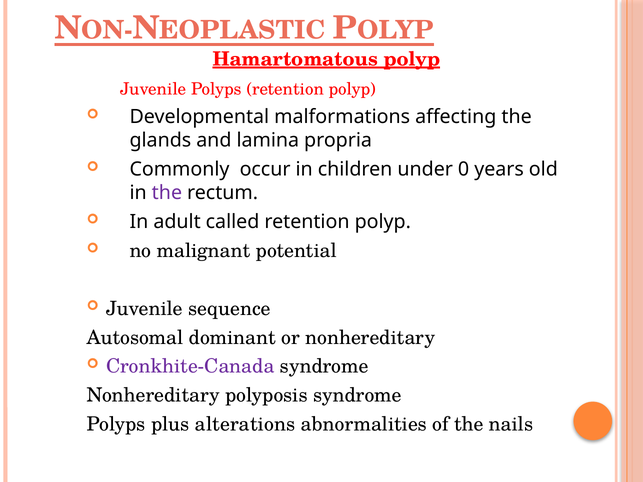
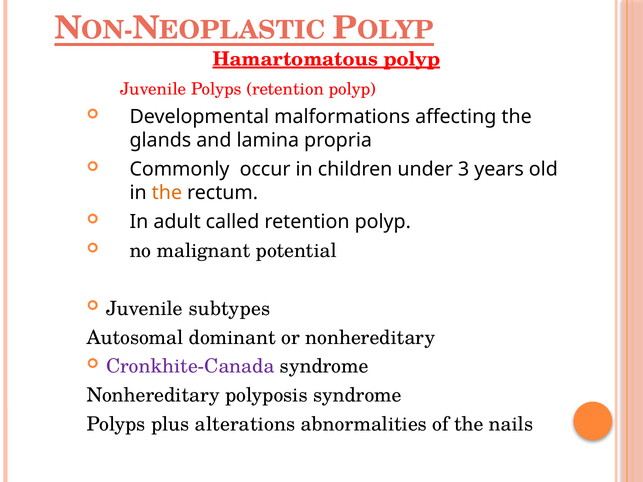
0: 0 -> 3
the at (167, 193) colour: purple -> orange
sequence: sequence -> subtypes
